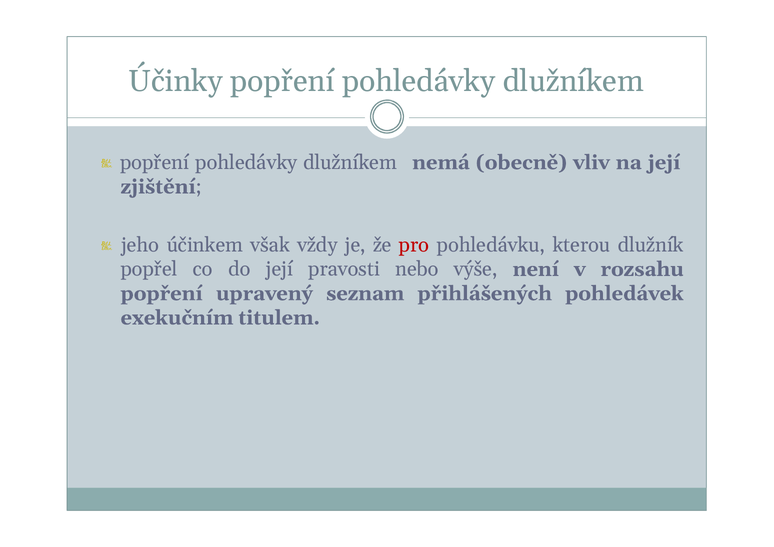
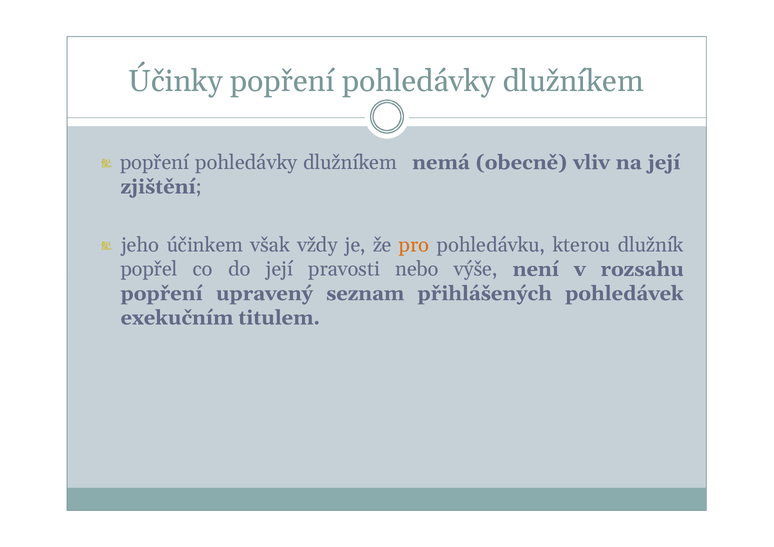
pro colour: red -> orange
